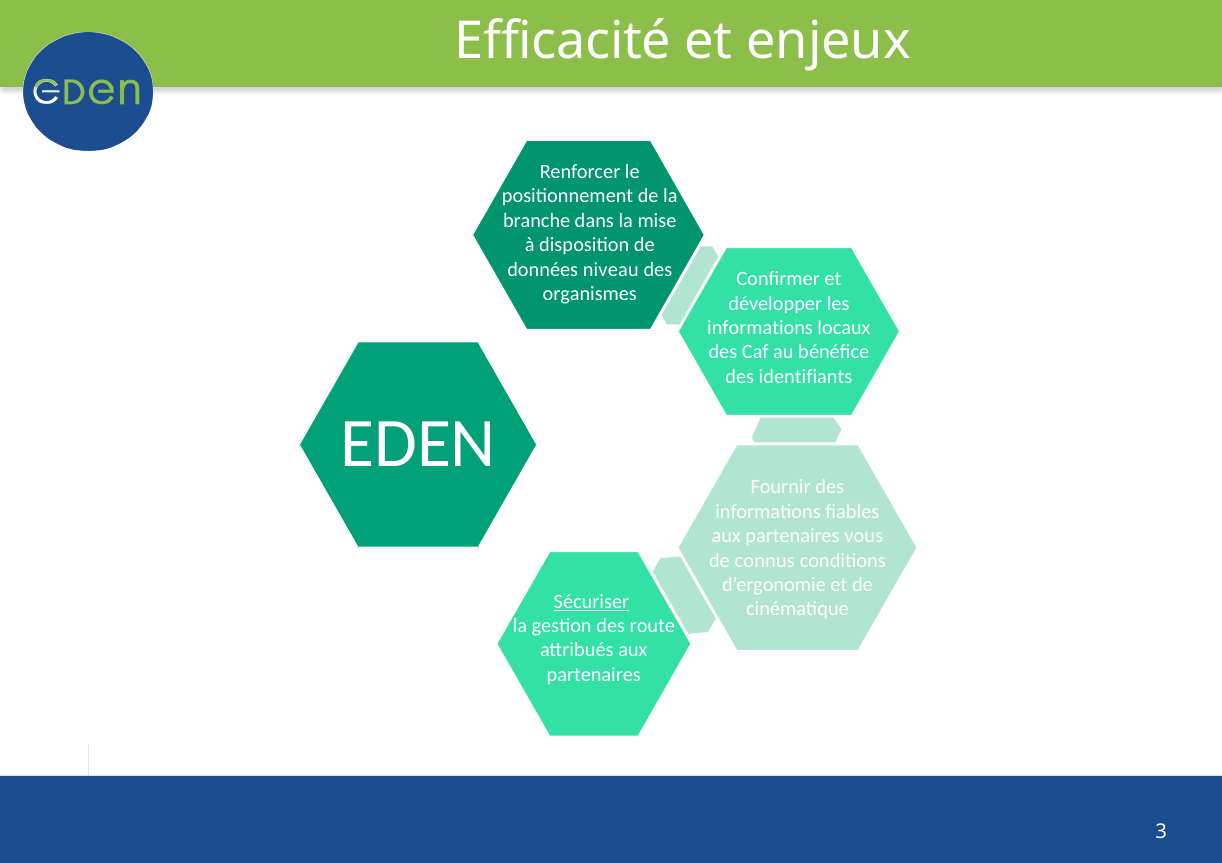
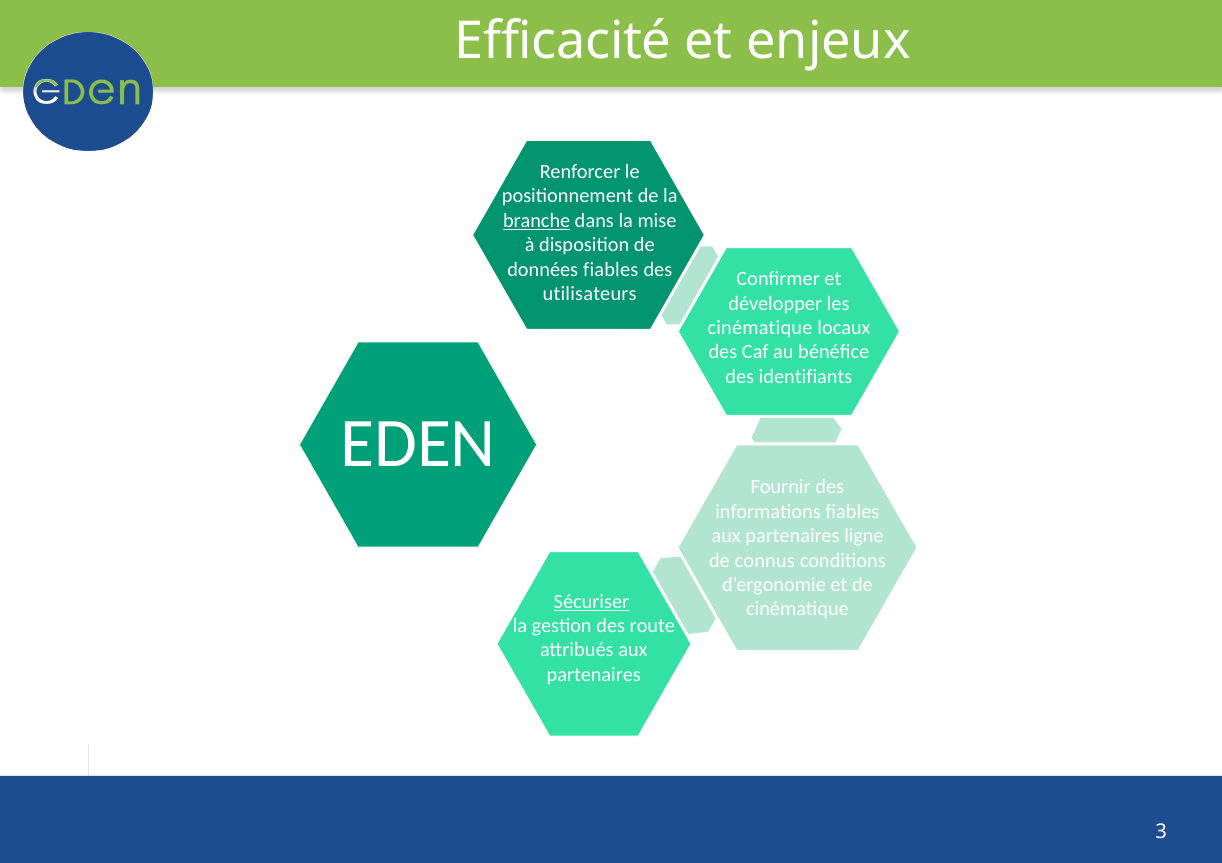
branche underline: none -> present
données niveau: niveau -> fiables
organismes: organismes -> utilisateurs
informations at (760, 328): informations -> cinématique
vous: vous -> ligne
